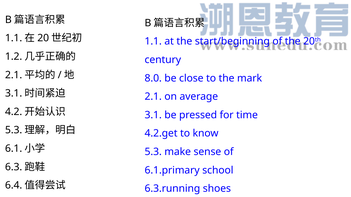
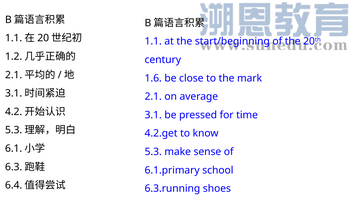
8.0: 8.0 -> 1.6
